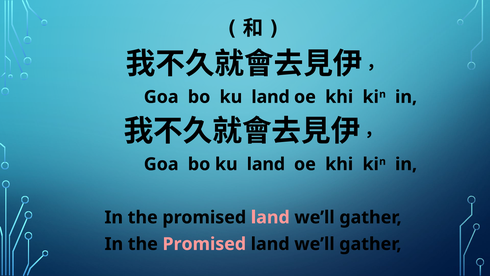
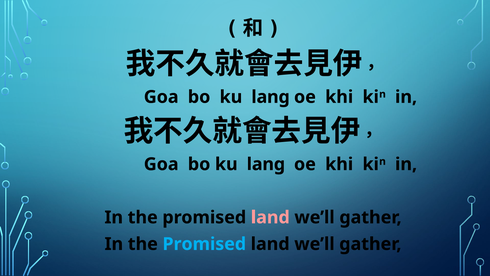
land at (271, 97): land -> lang
land at (266, 164): land -> lang
Promised at (204, 244) colour: pink -> light blue
